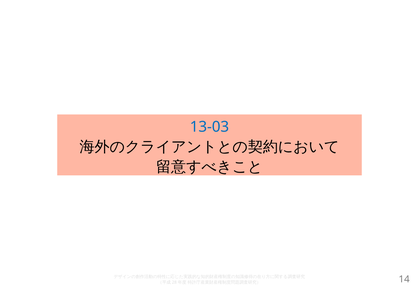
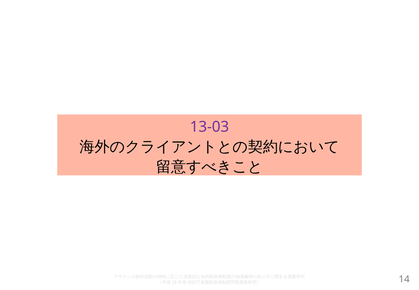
13-03 colour: blue -> purple
